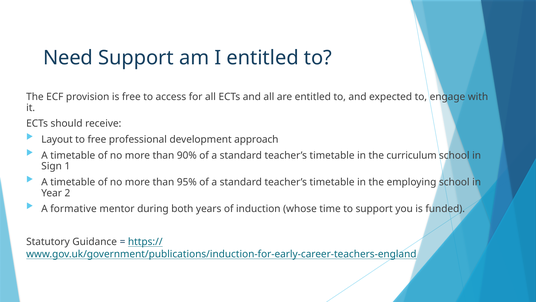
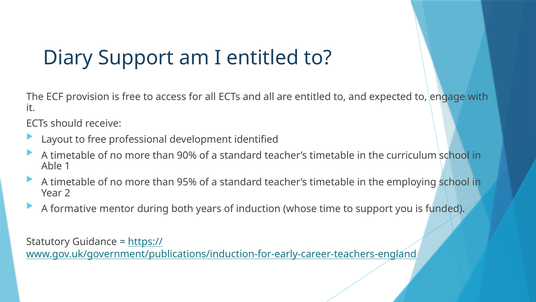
Need: Need -> Diary
approach: approach -> identified
Sign: Sign -> Able
